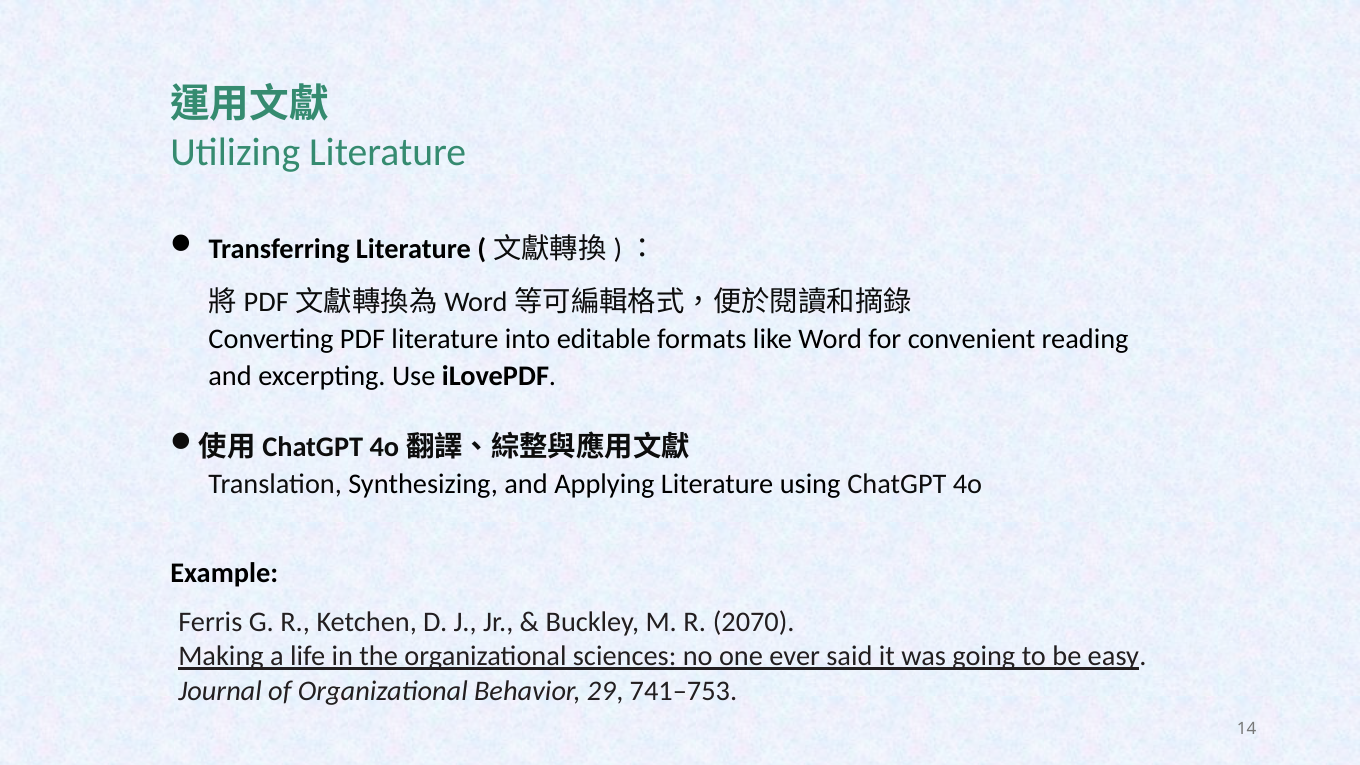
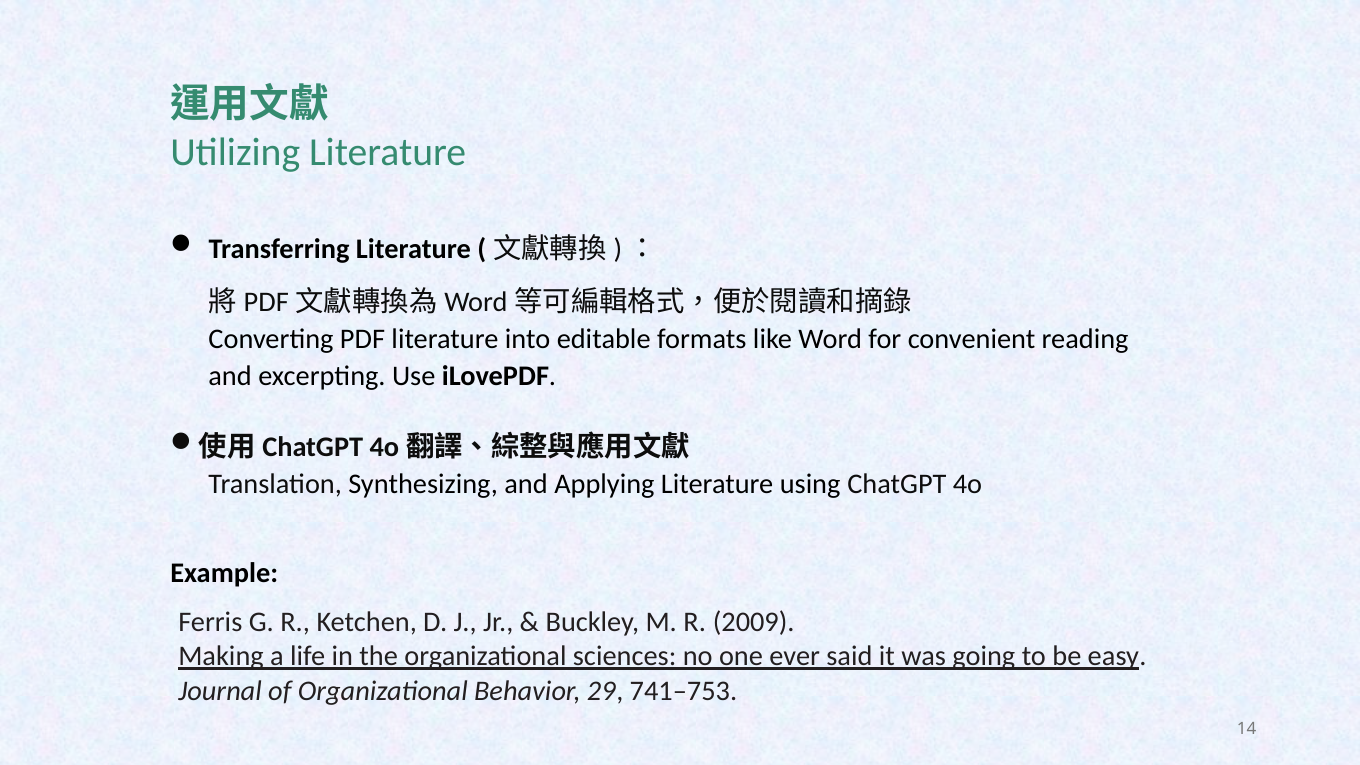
2070: 2070 -> 2009
